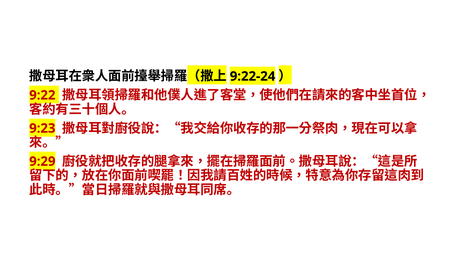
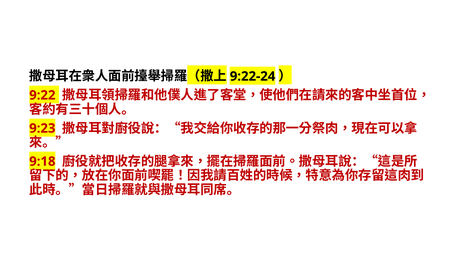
9:29: 9:29 -> 9:18
